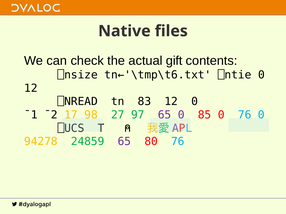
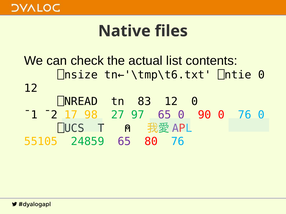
gift: gift -> list
85: 85 -> 90
94278: 94278 -> 55105
